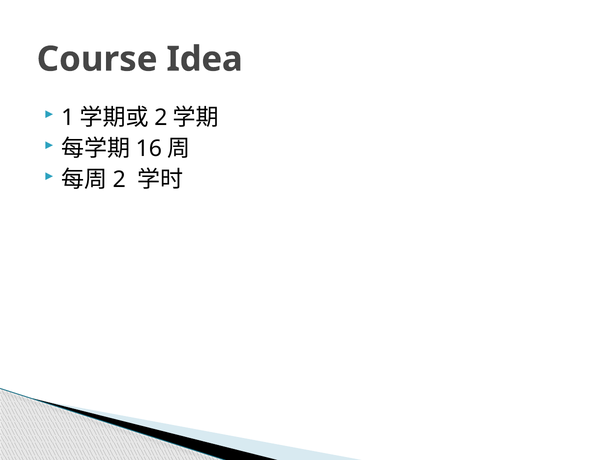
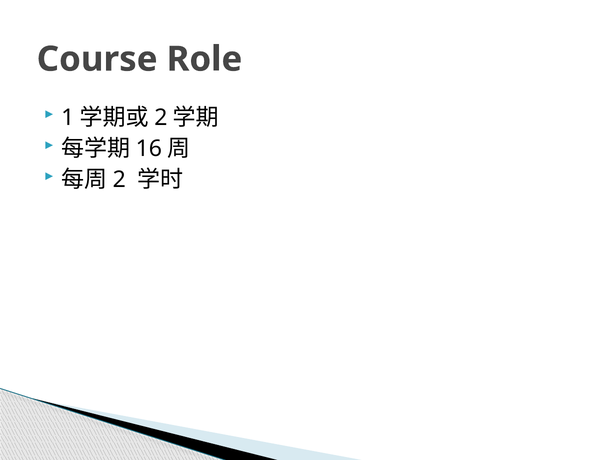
Idea: Idea -> Role
